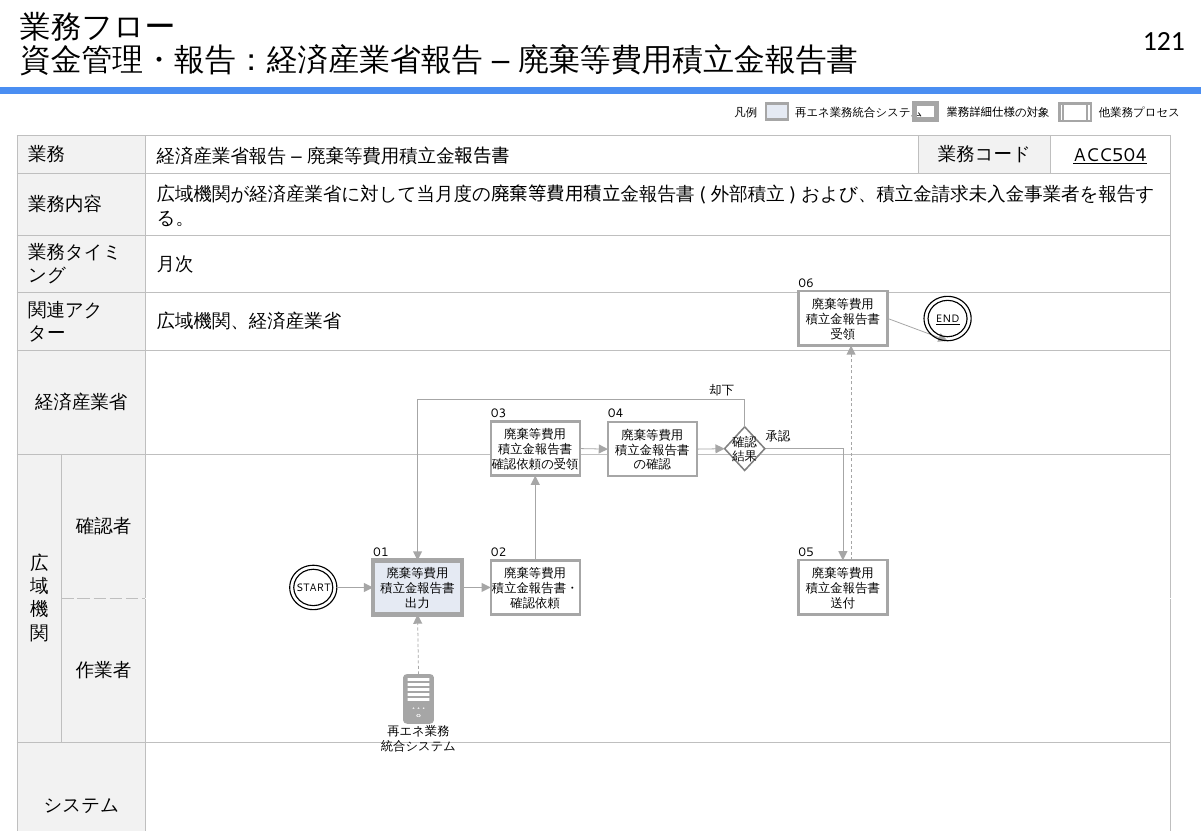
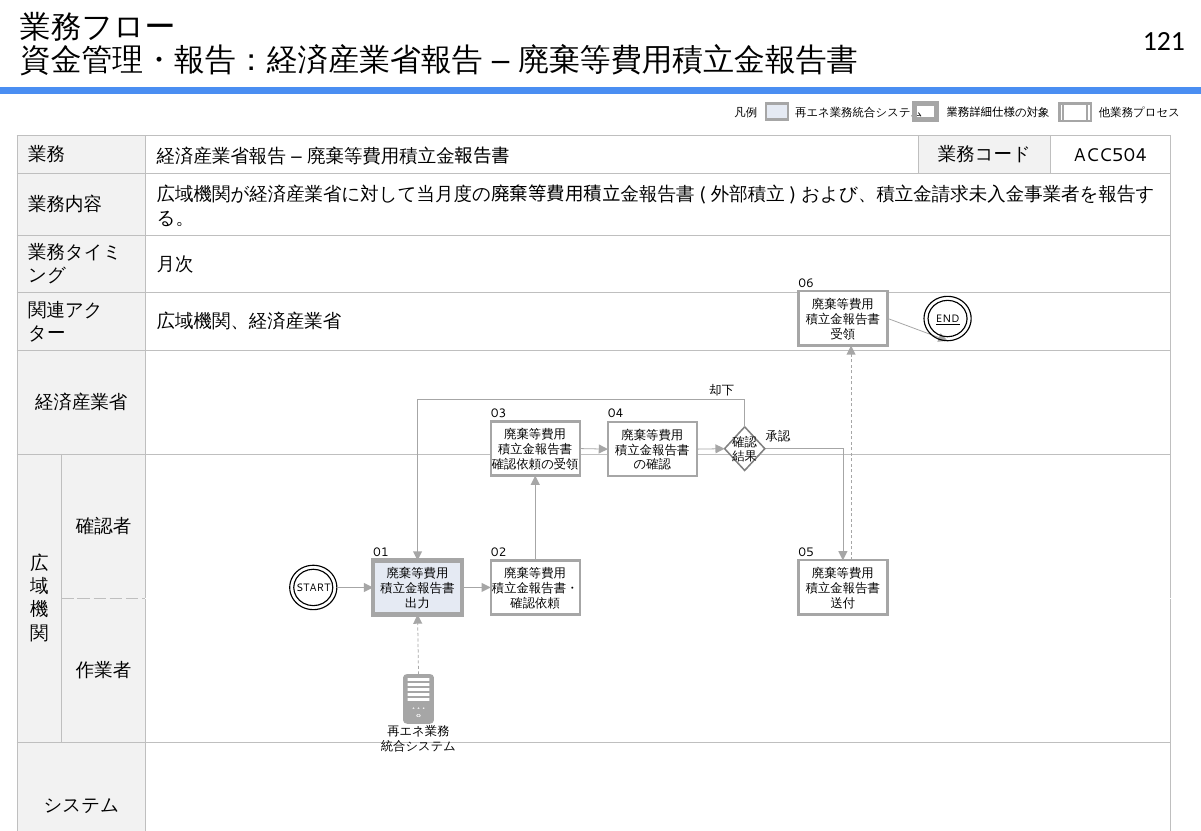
ACC504 underline: present -> none
